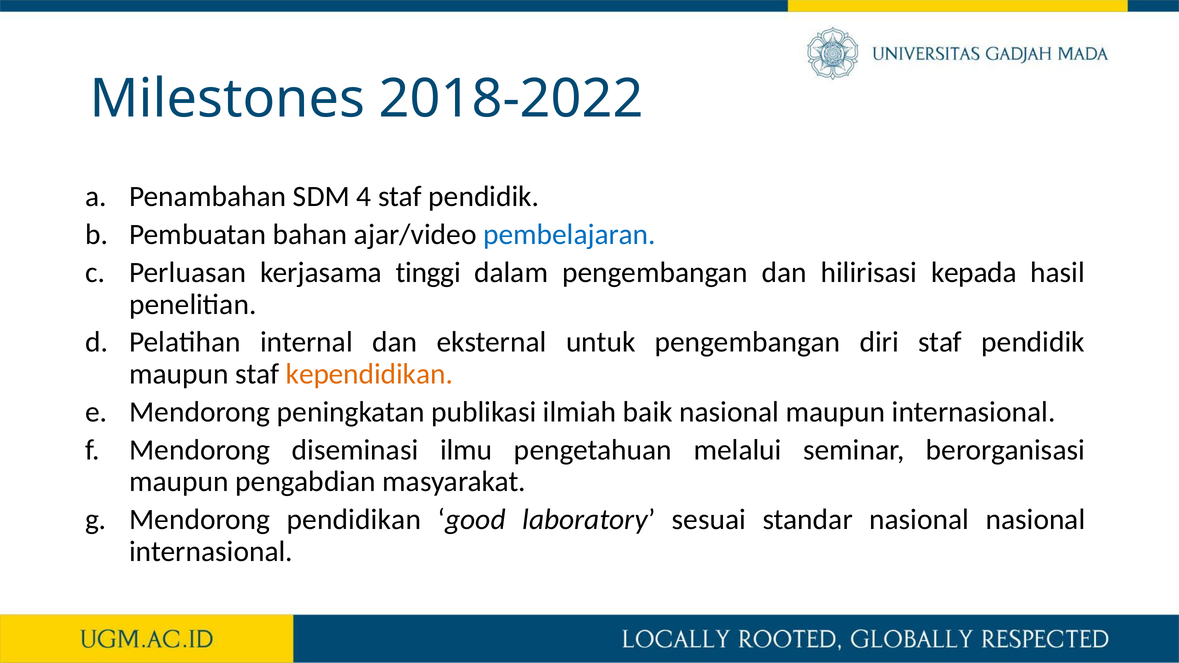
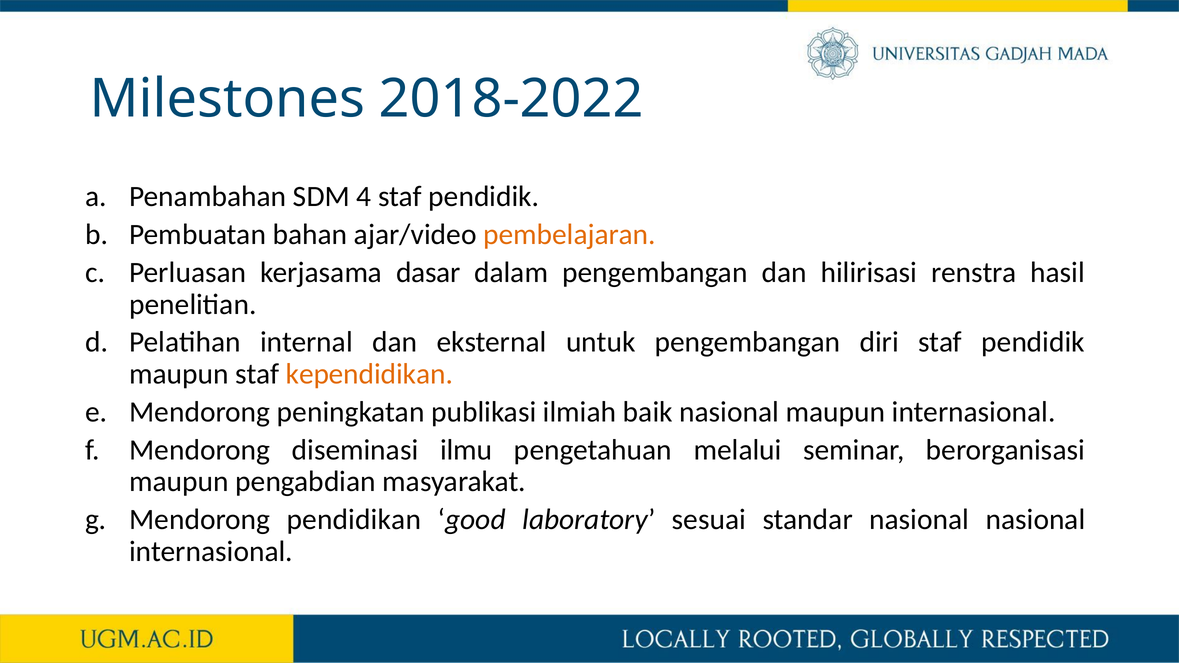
pembelajaran colour: blue -> orange
tinggi: tinggi -> dasar
kepada: kepada -> renstra
